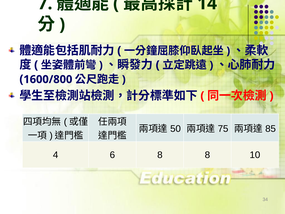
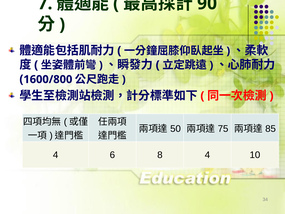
14: 14 -> 90
8 8: 8 -> 4
